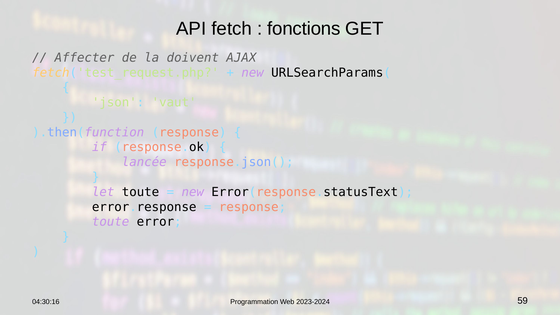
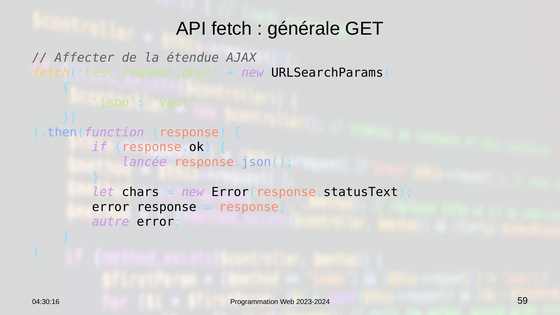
fonctions: fonctions -> générale
doivent: doivent -> étendue
let toute: toute -> chars
toute at (111, 222): toute -> autre
